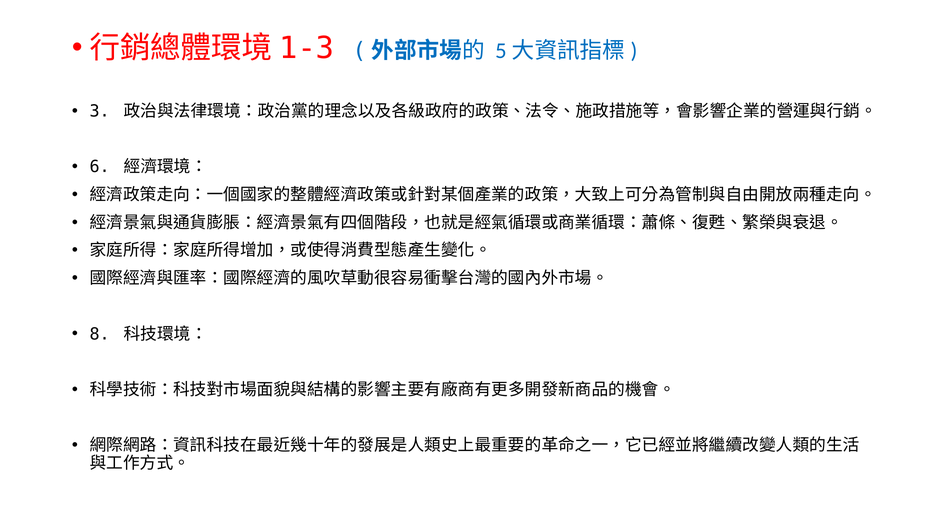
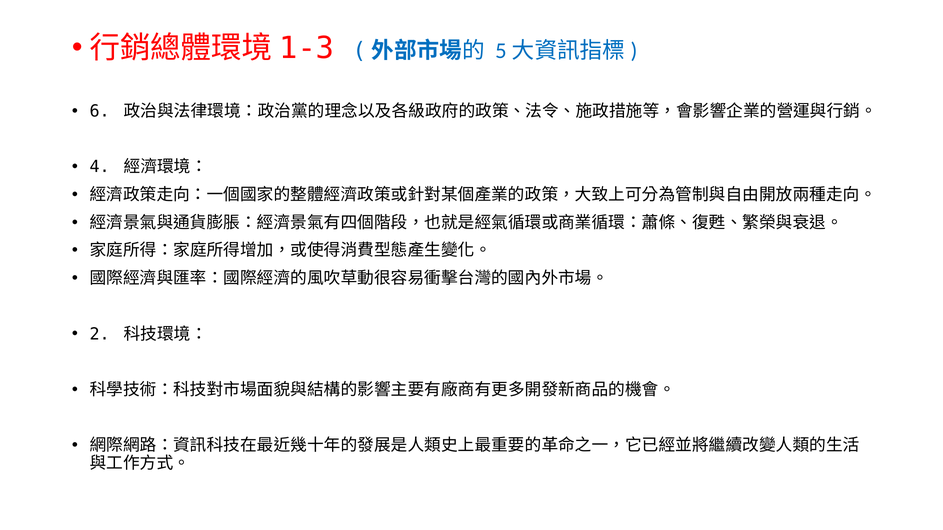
3: 3 -> 6
6: 6 -> 4
8: 8 -> 2
